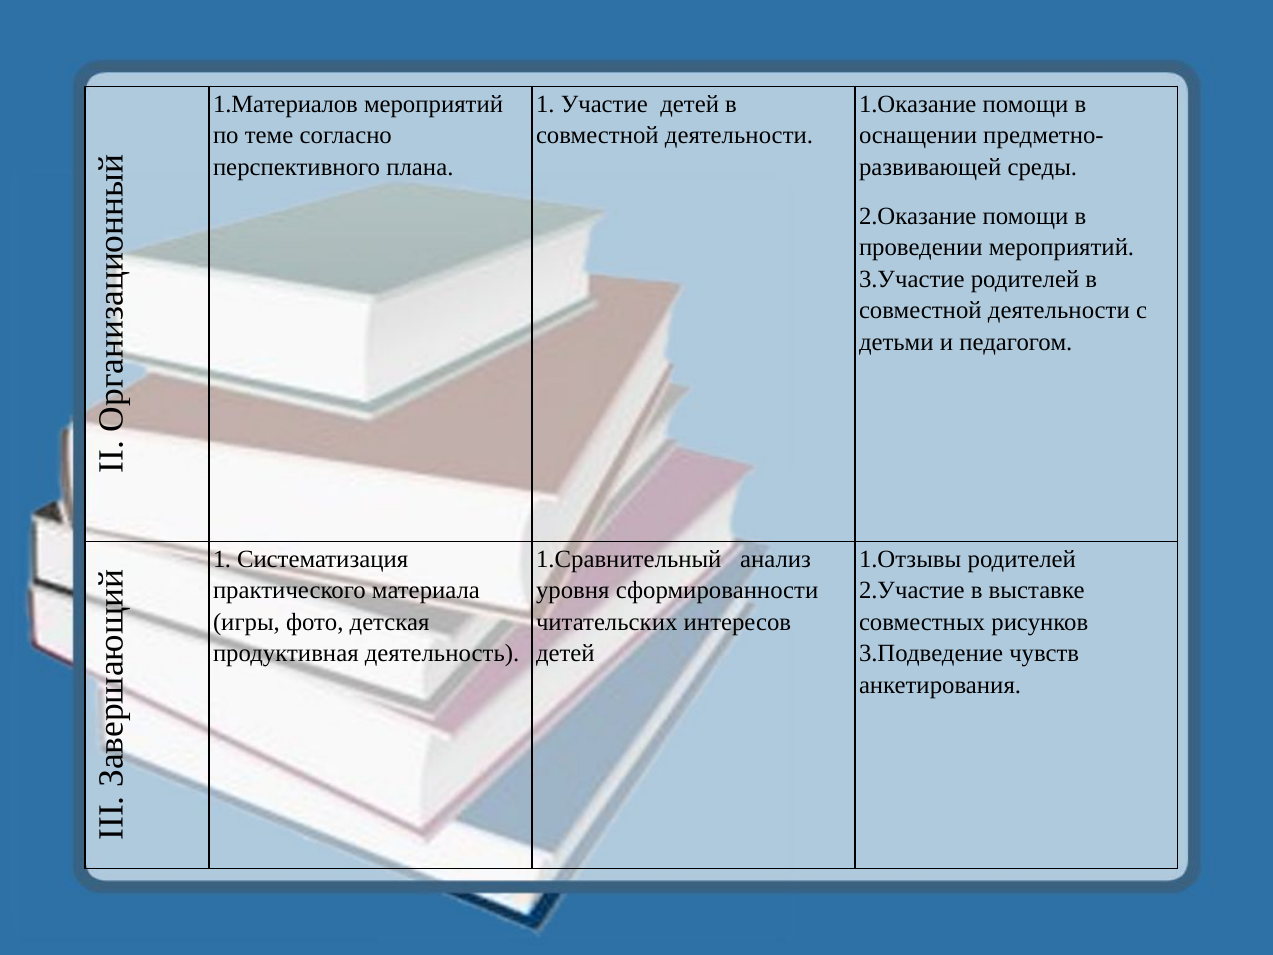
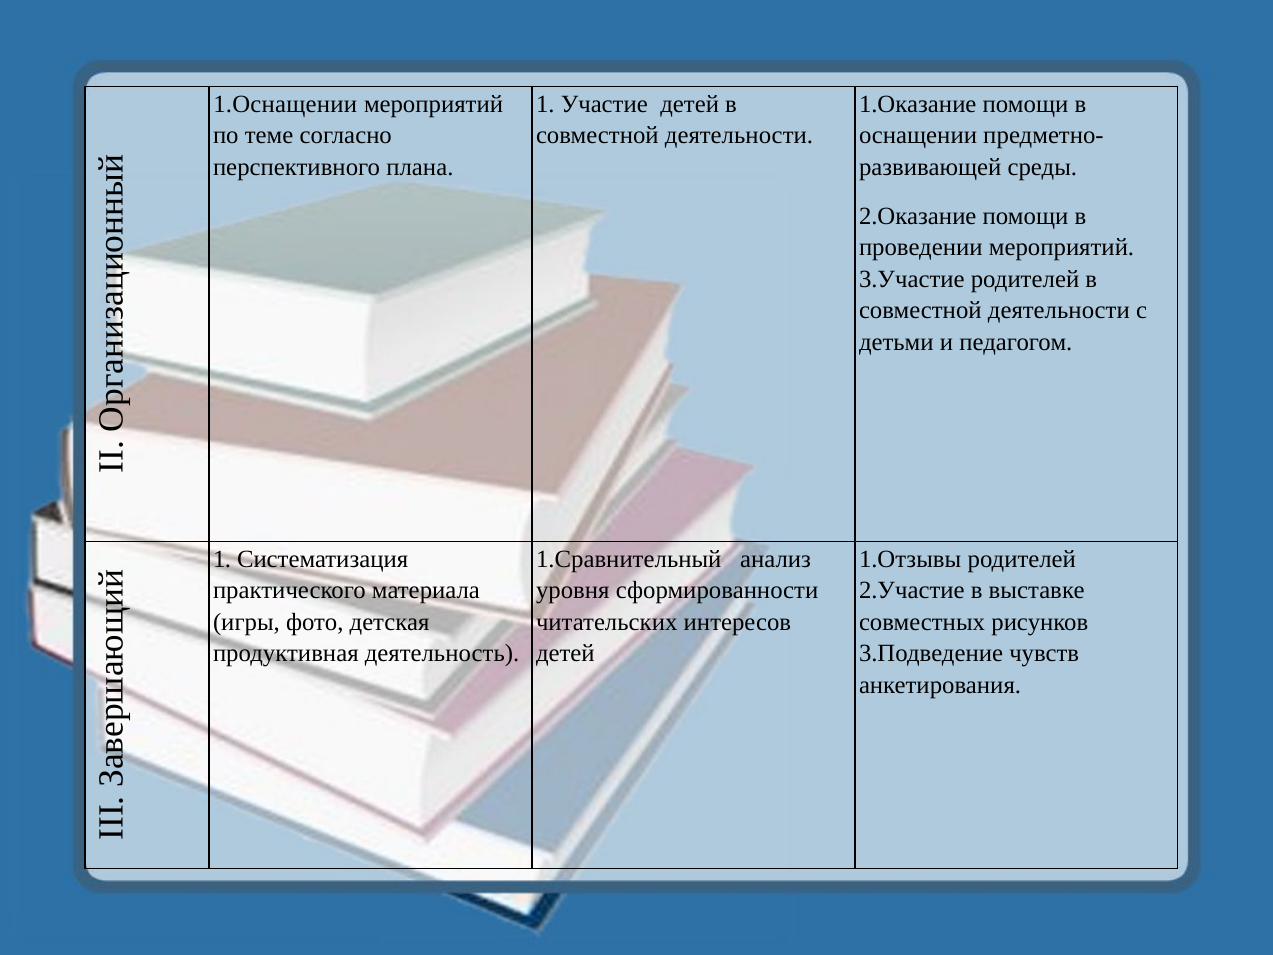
1.Материалов: 1.Материалов -> 1.Оснащении
